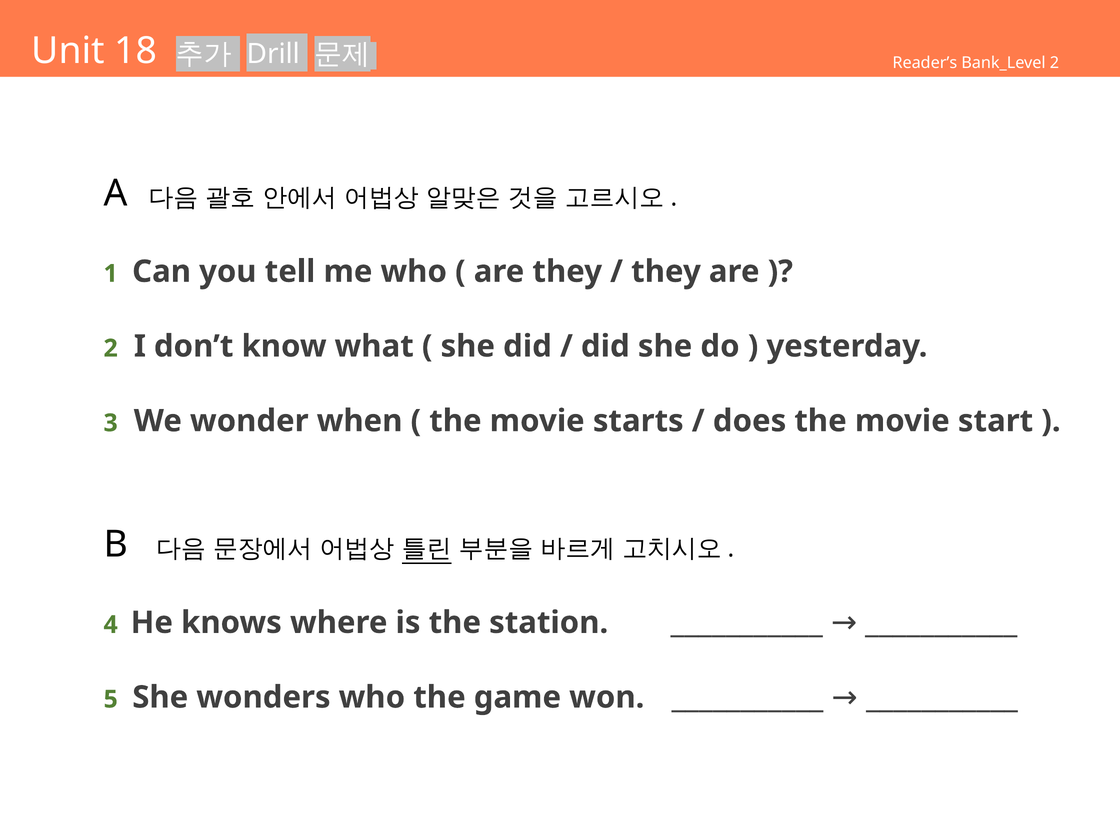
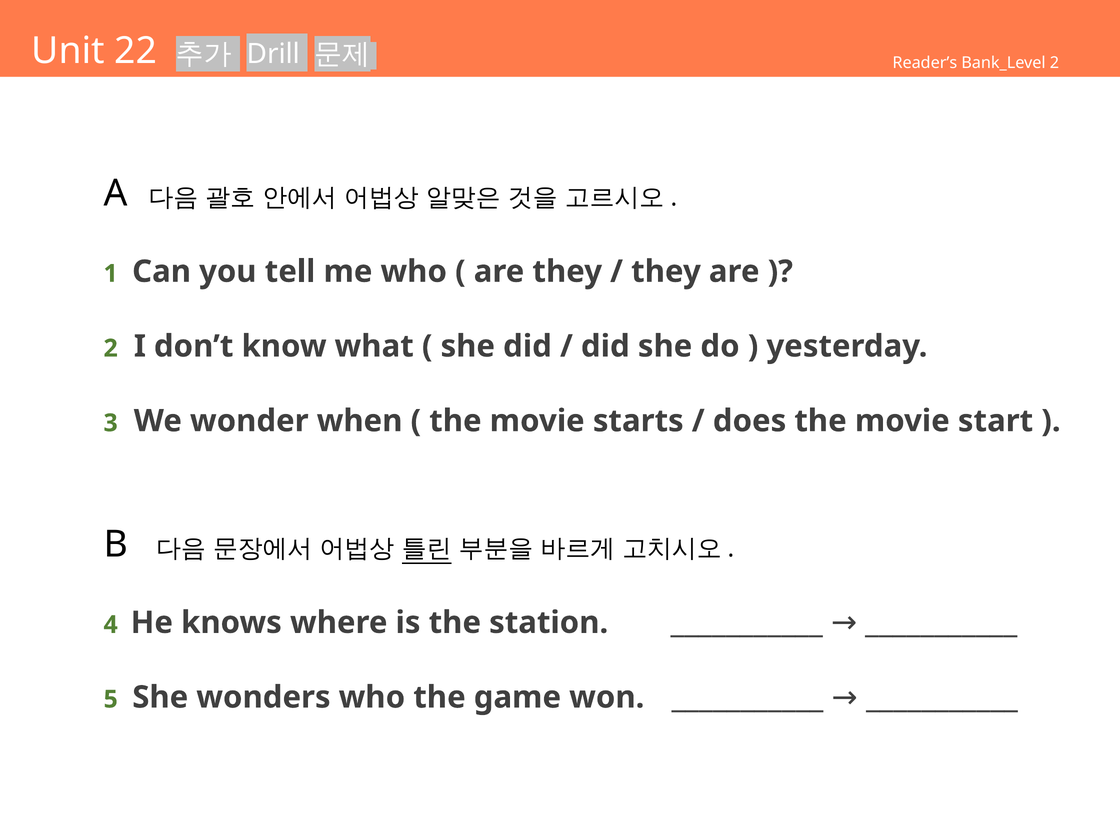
18: 18 -> 22
